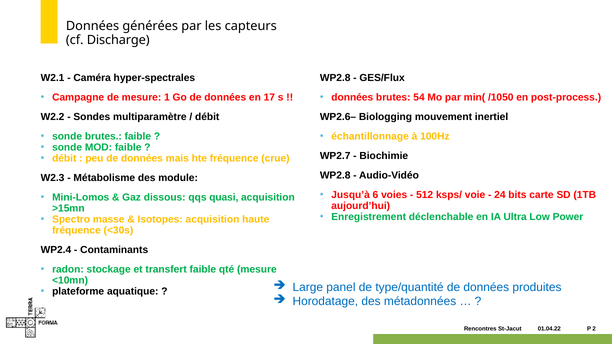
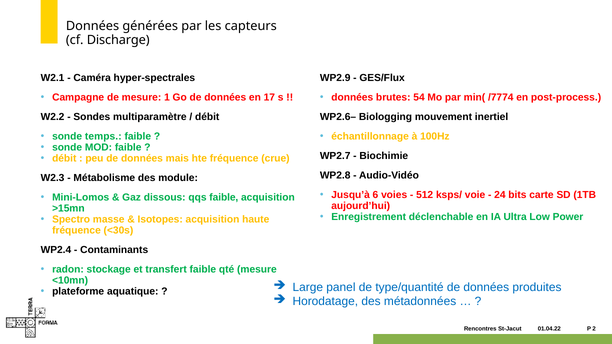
WP2.8 at (335, 78): WP2.8 -> WP2.9
/1050: /1050 -> /7774
sonde brutes: brutes -> temps
qqs quasi: quasi -> faible
